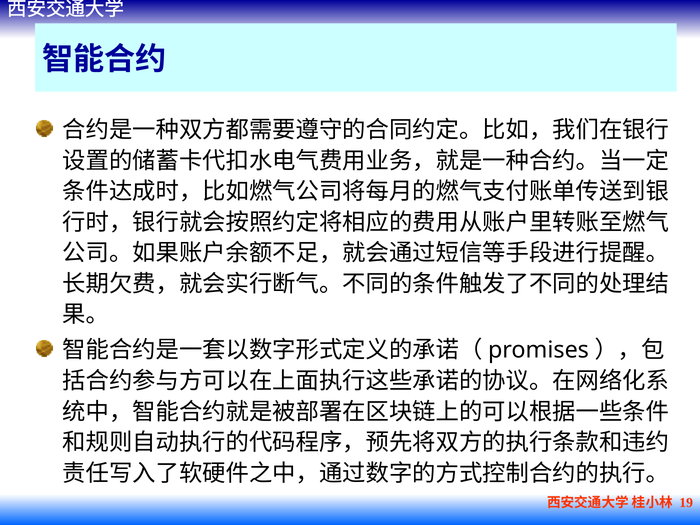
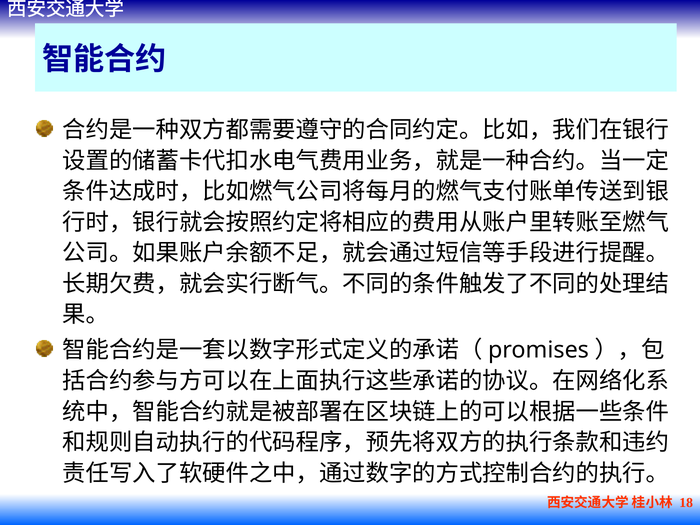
19: 19 -> 18
